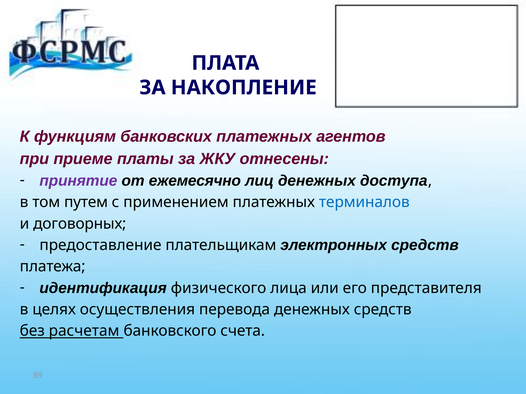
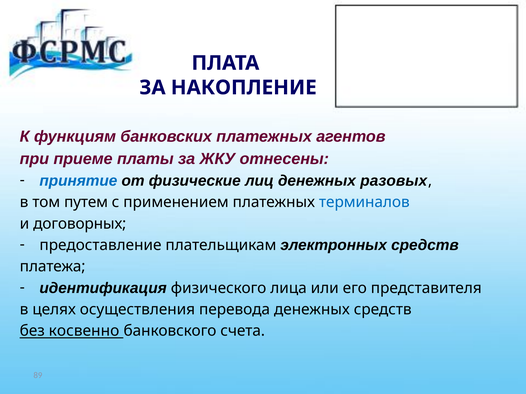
принятие colour: purple -> blue
ежемесячно: ежемесячно -> физические
доступа: доступа -> разовых
расчетам: расчетам -> косвенно
